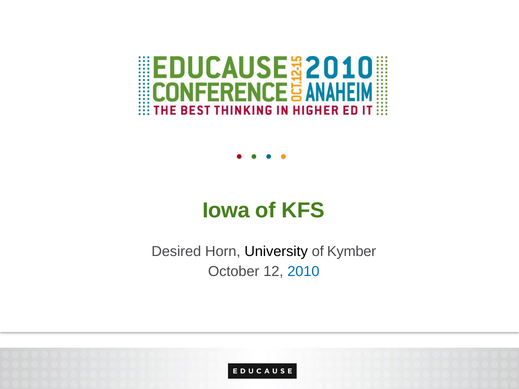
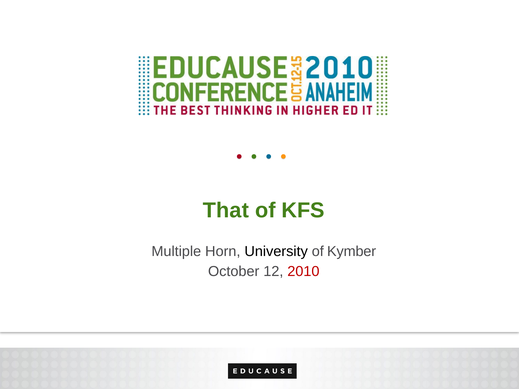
Iowa: Iowa -> That
Desired: Desired -> Multiple
2010 colour: blue -> red
